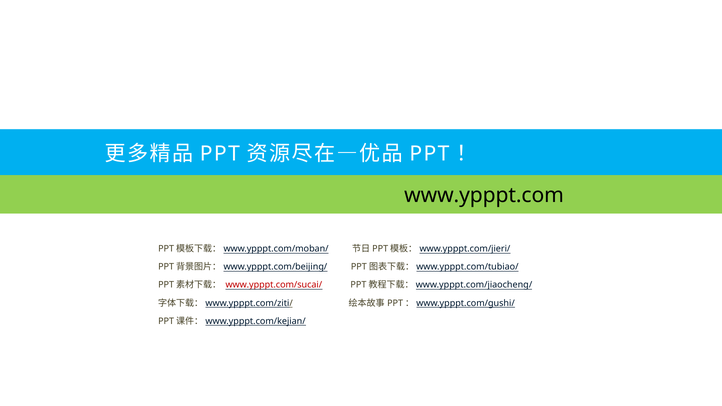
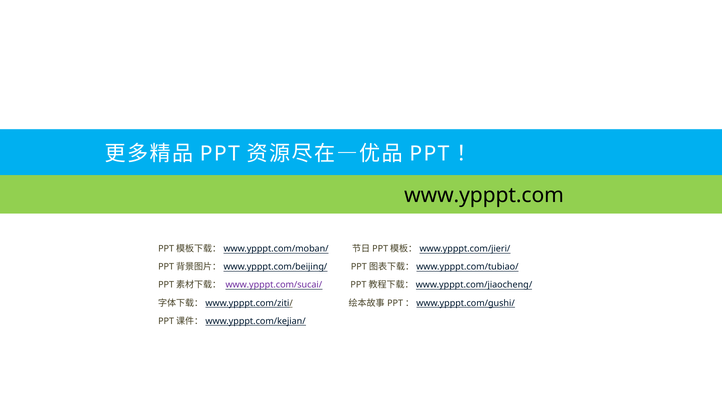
www.ypppt.com/sucai/ colour: red -> purple
